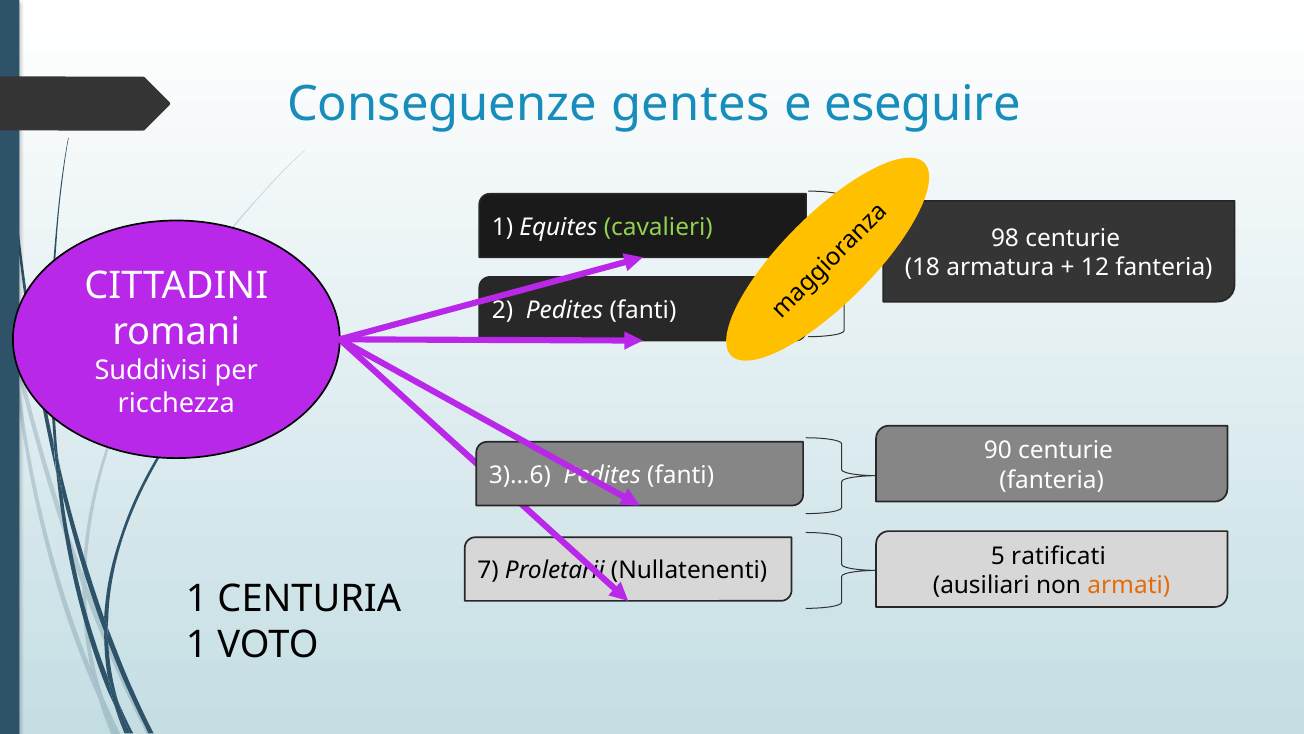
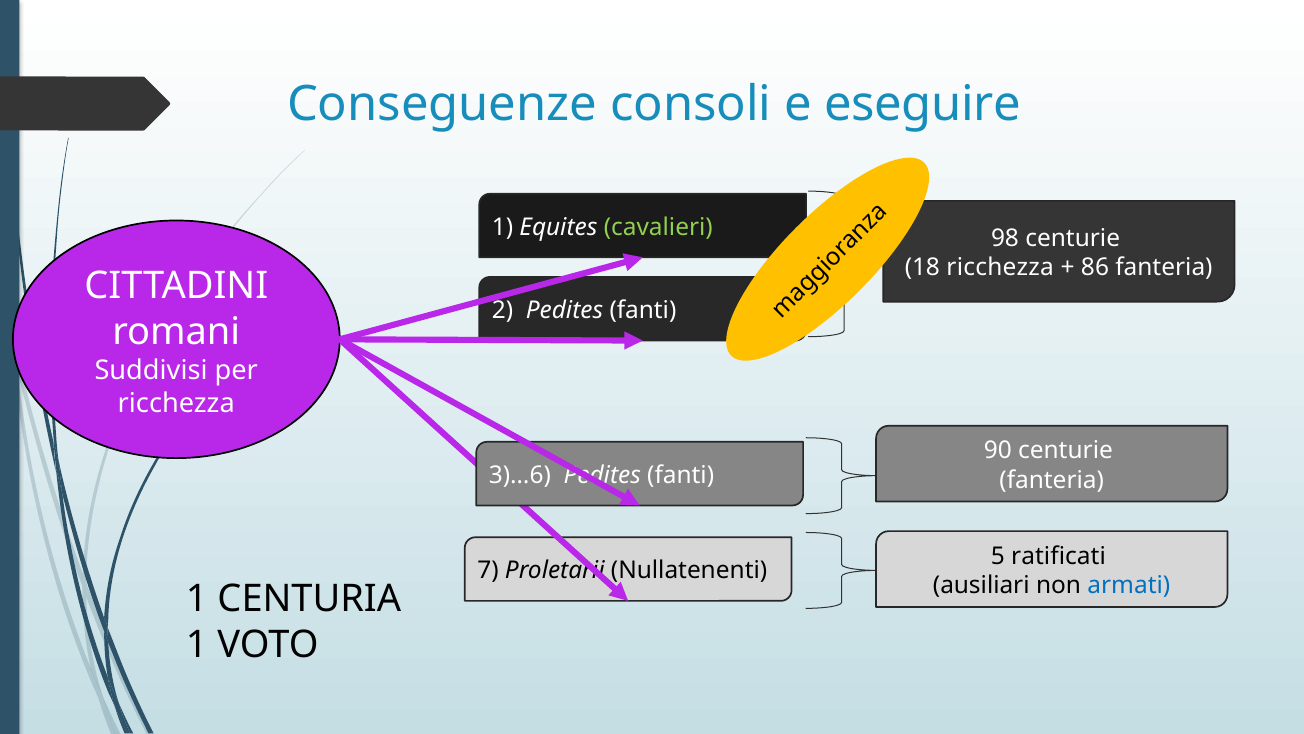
gentes: gentes -> consoli
armatura at (1000, 267): armatura -> ricchezza
12: 12 -> 86
armati colour: orange -> blue
